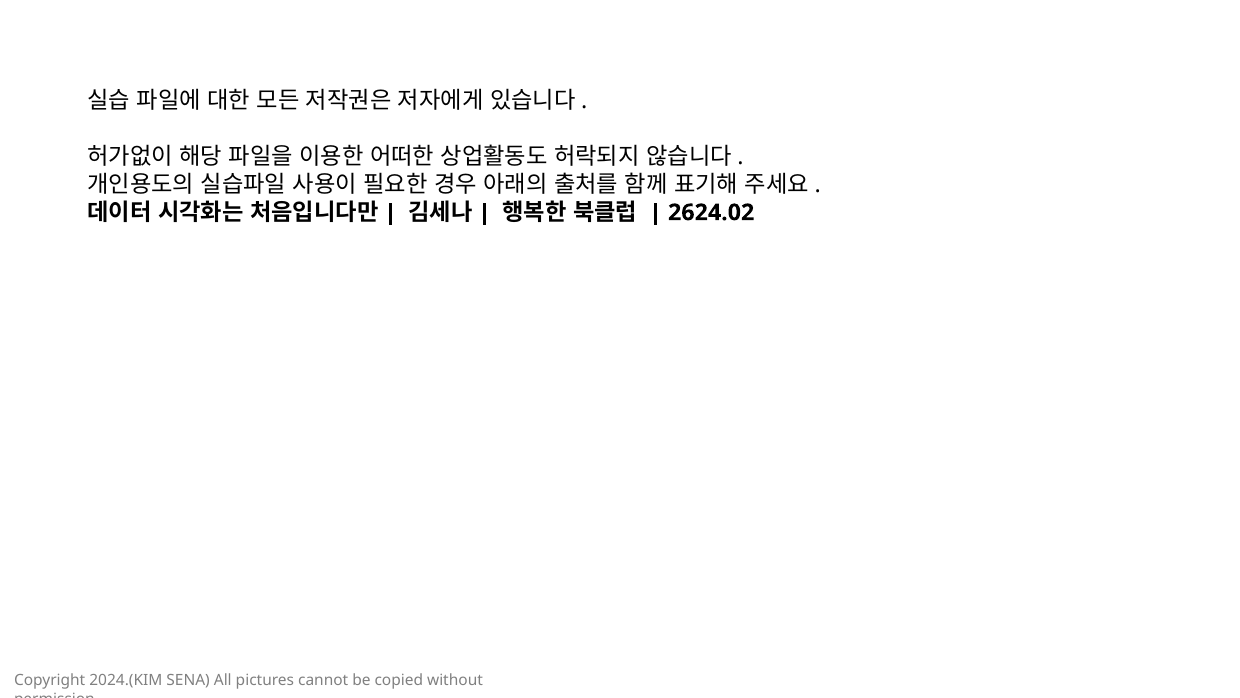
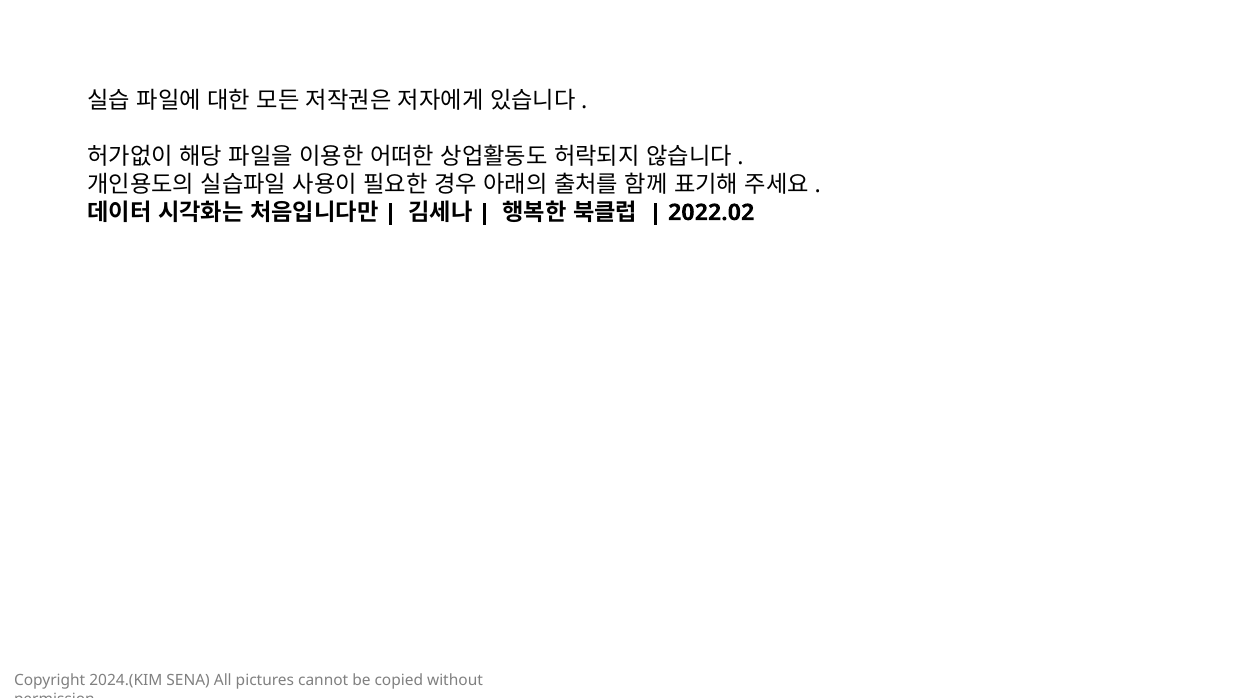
2624.02: 2624.02 -> 2022.02
